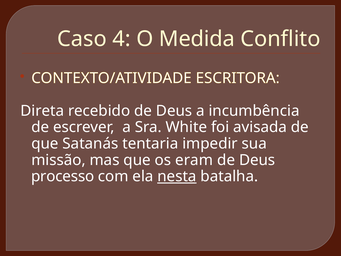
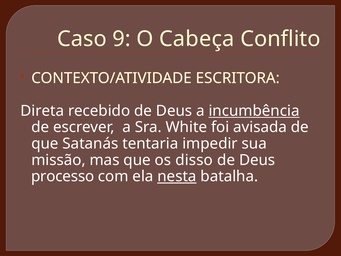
4: 4 -> 9
Medida: Medida -> Cabeça
incumbência underline: none -> present
eram: eram -> disso
